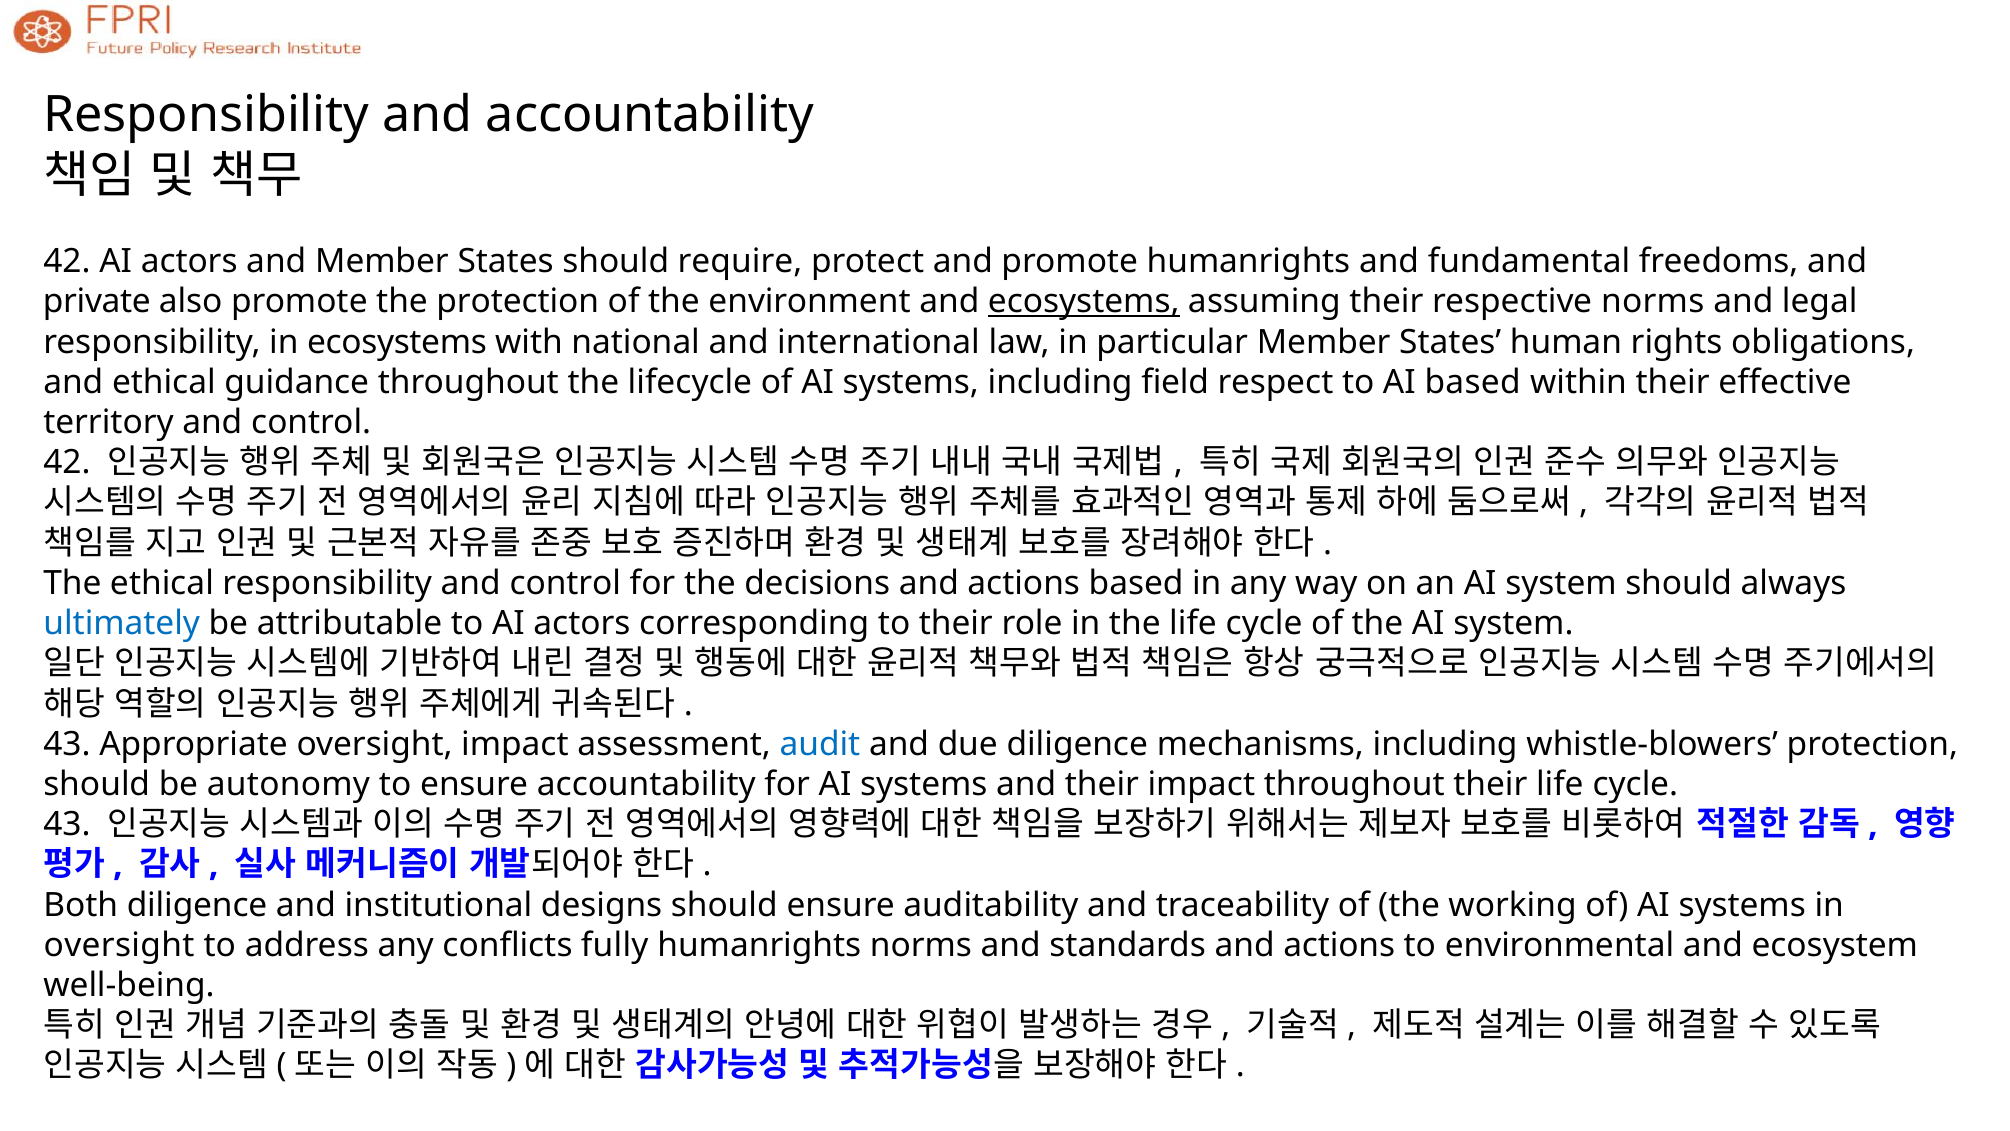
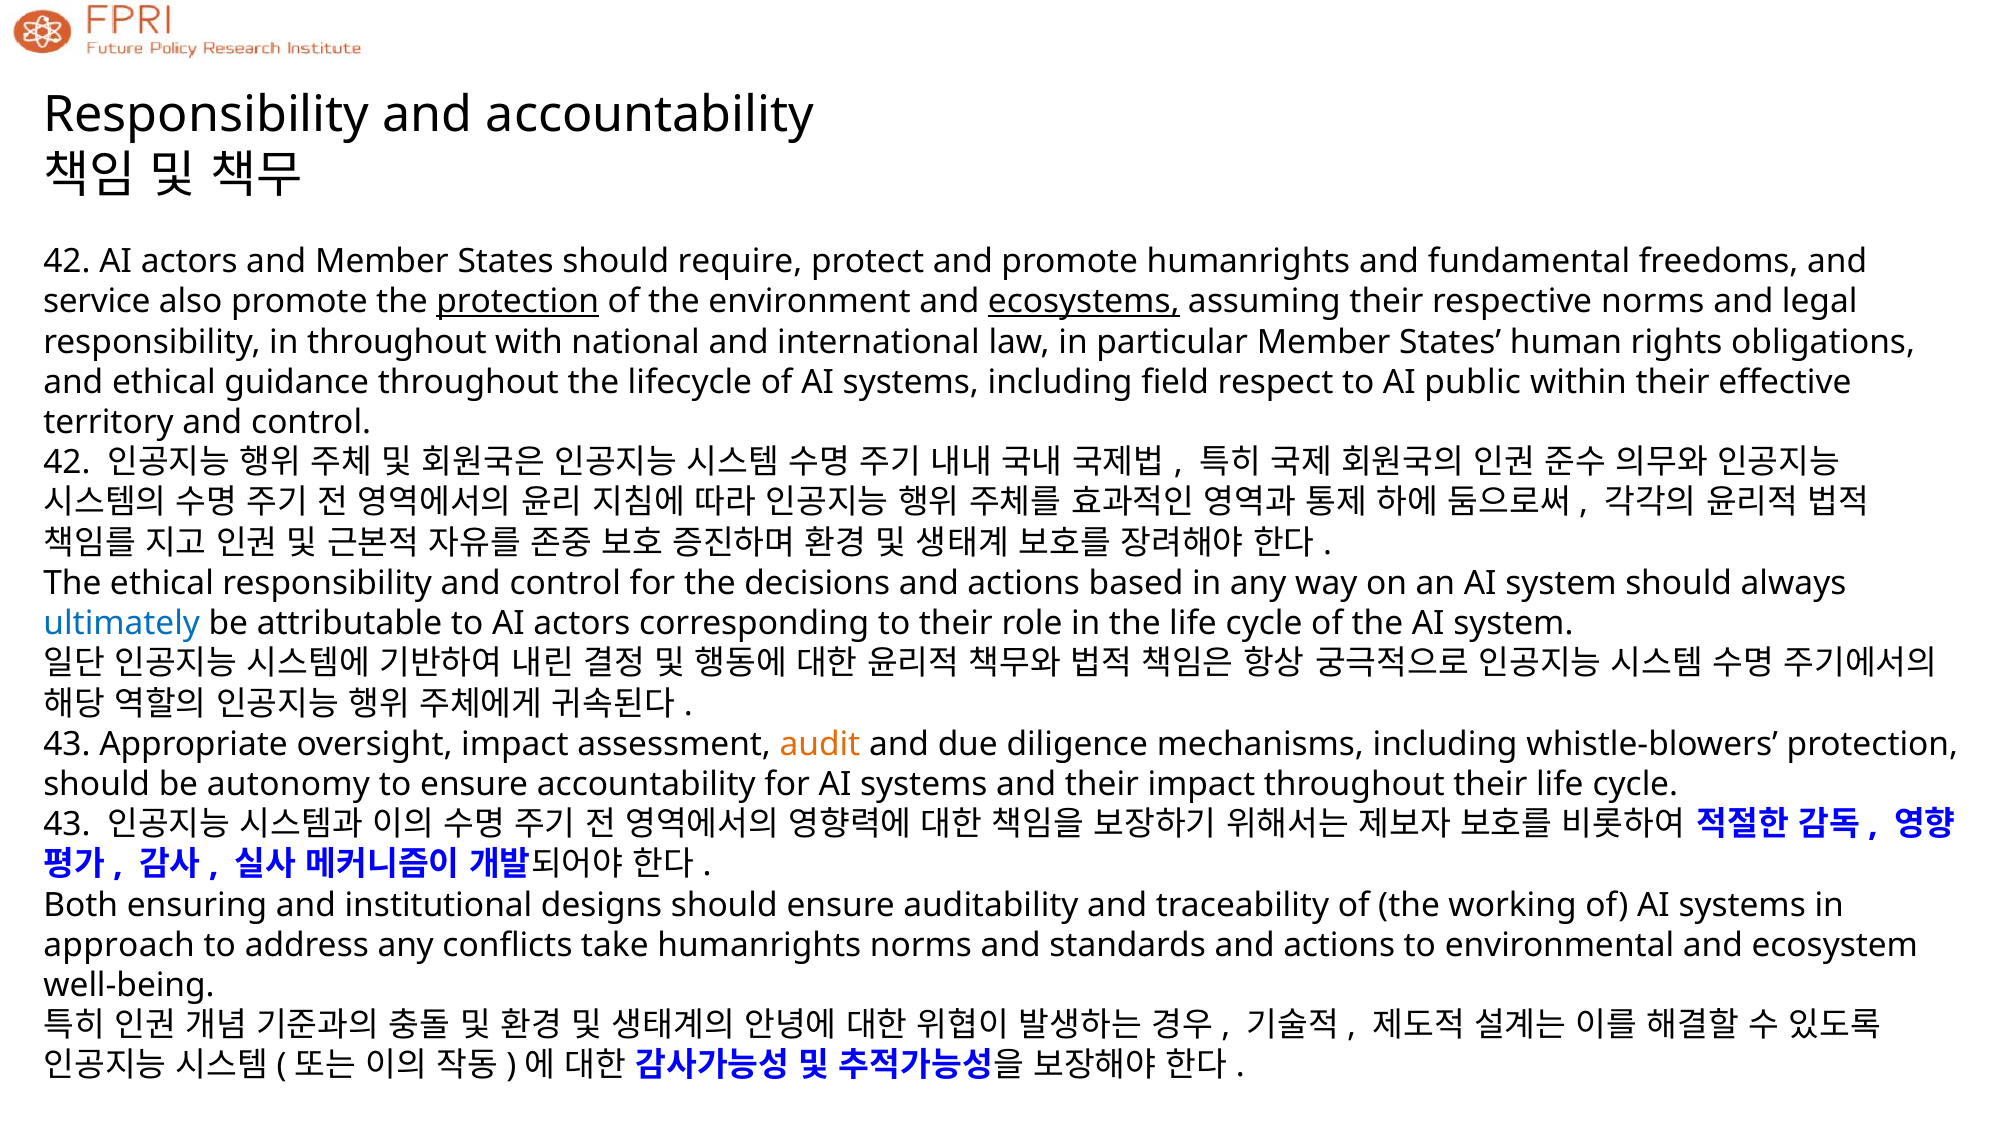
private: private -> service
protection at (518, 302) underline: none -> present
in ecosystems: ecosystems -> throughout
AI based: based -> public
audit colour: blue -> orange
Both diligence: diligence -> ensuring
oversight at (119, 945): oversight -> approach
fully: fully -> take
